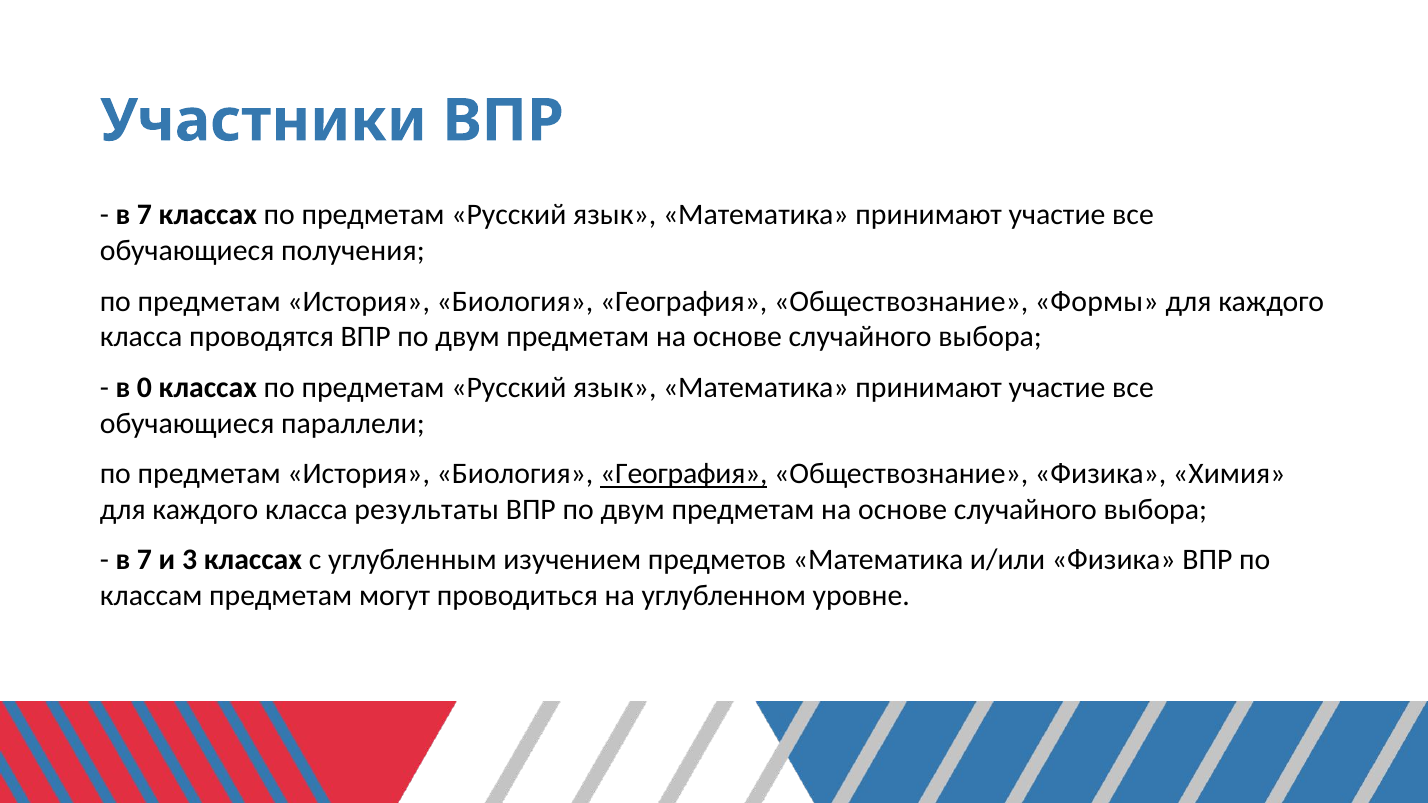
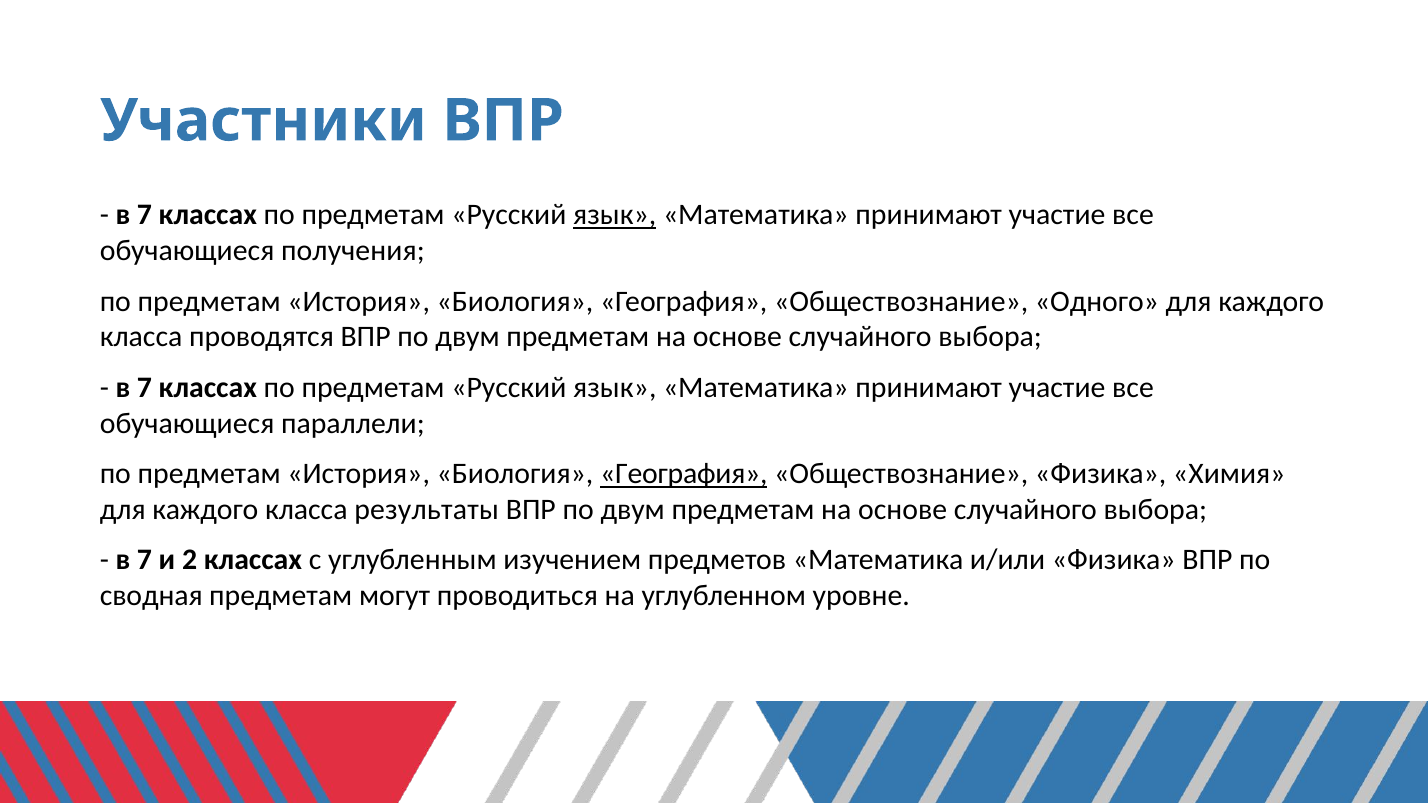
язык at (615, 215) underline: none -> present
Формы: Формы -> Одного
0 at (144, 388): 0 -> 7
3: 3 -> 2
классам: классам -> сводная
